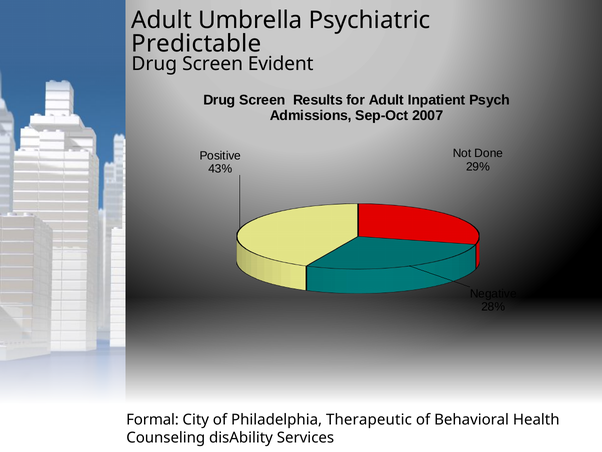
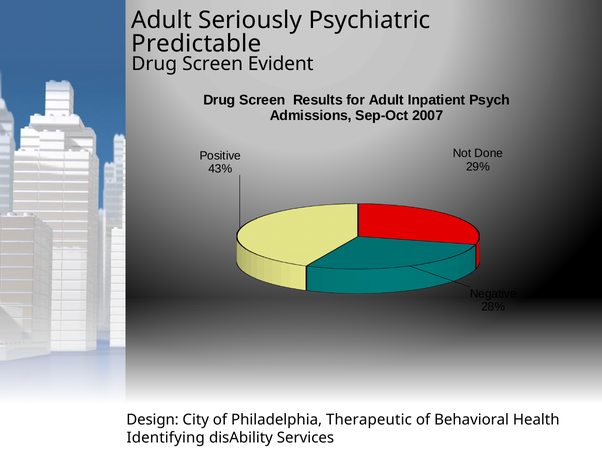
Umbrella: Umbrella -> Seriously
Formal: Formal -> Design
Counseling: Counseling -> Identifying
